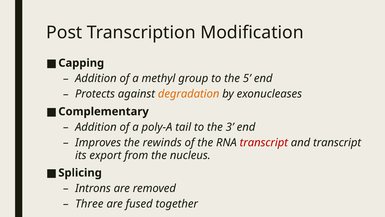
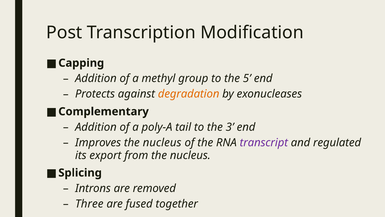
Improves the rewinds: rewinds -> nucleus
transcript at (264, 142) colour: red -> purple
and transcript: transcript -> regulated
